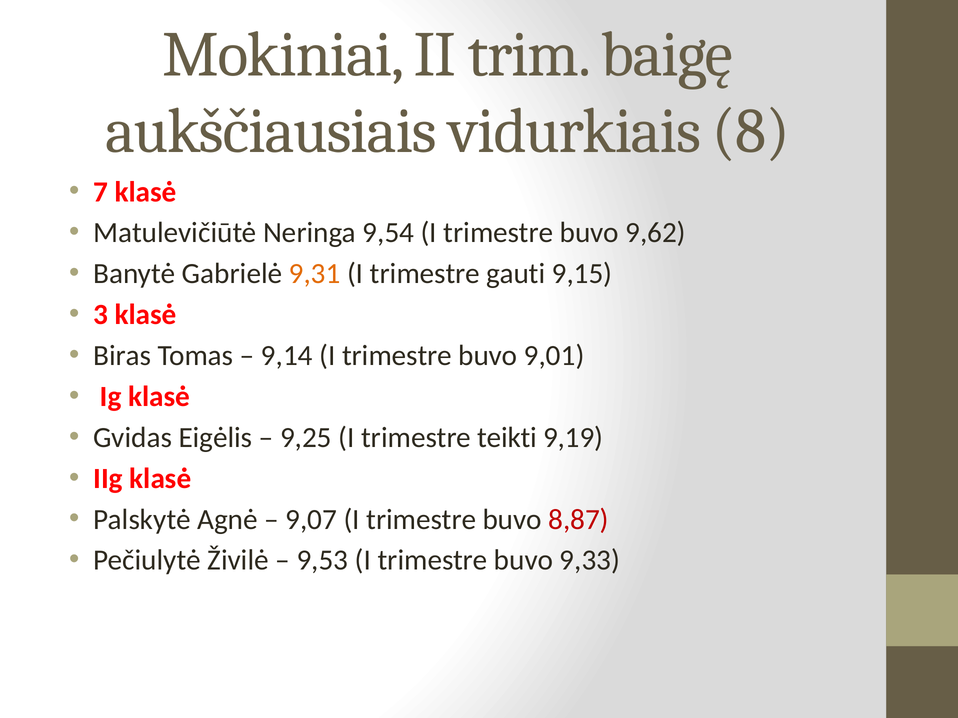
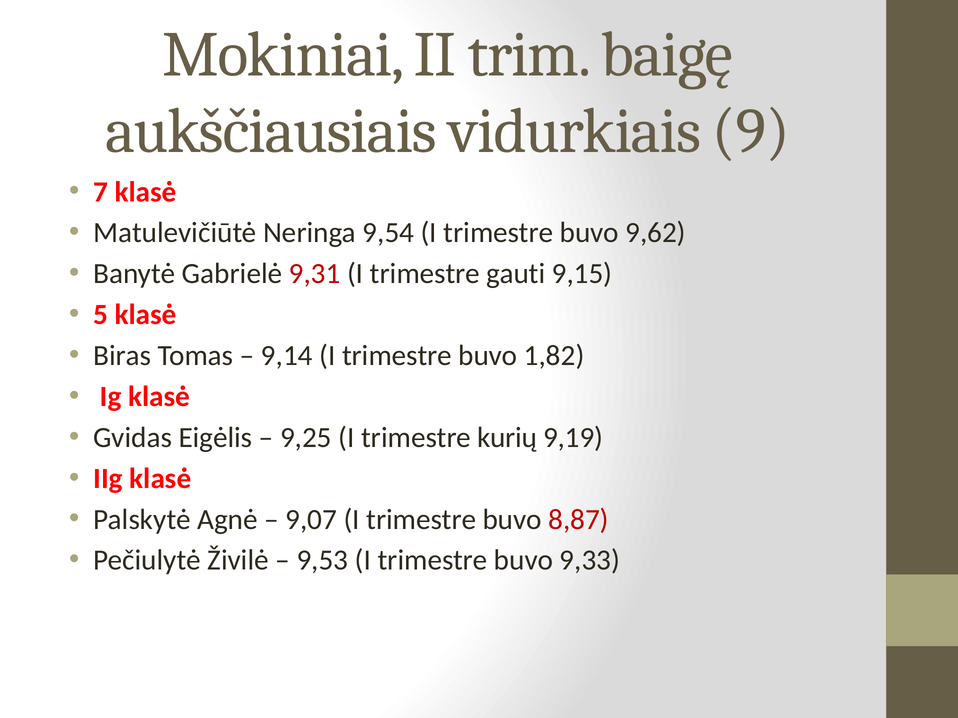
8: 8 -> 9
9,31 colour: orange -> red
3: 3 -> 5
9,01: 9,01 -> 1,82
teikti: teikti -> kurių
